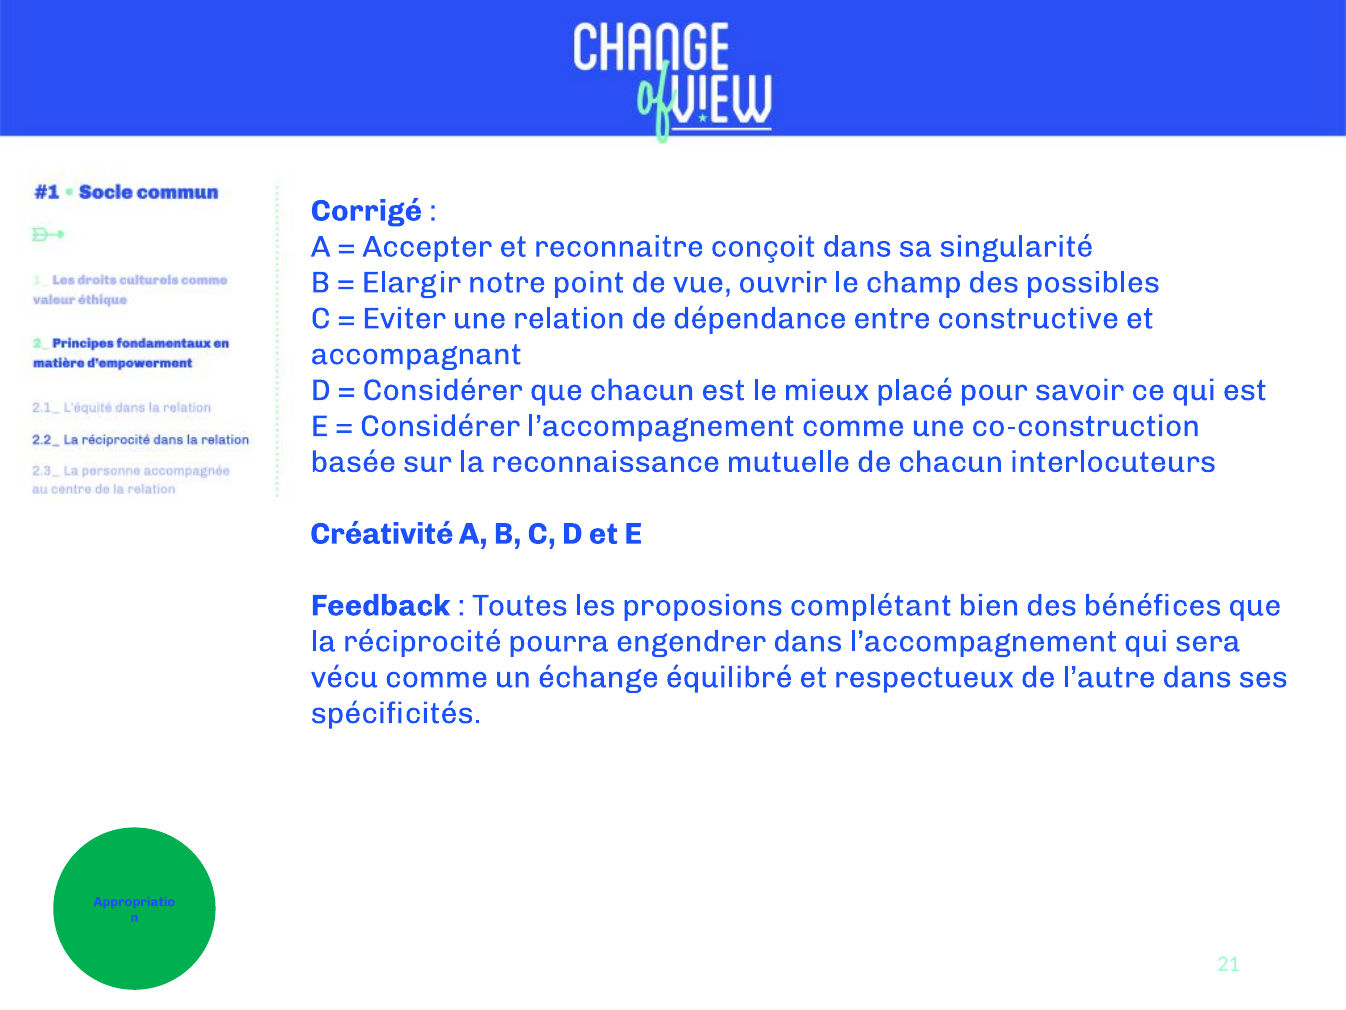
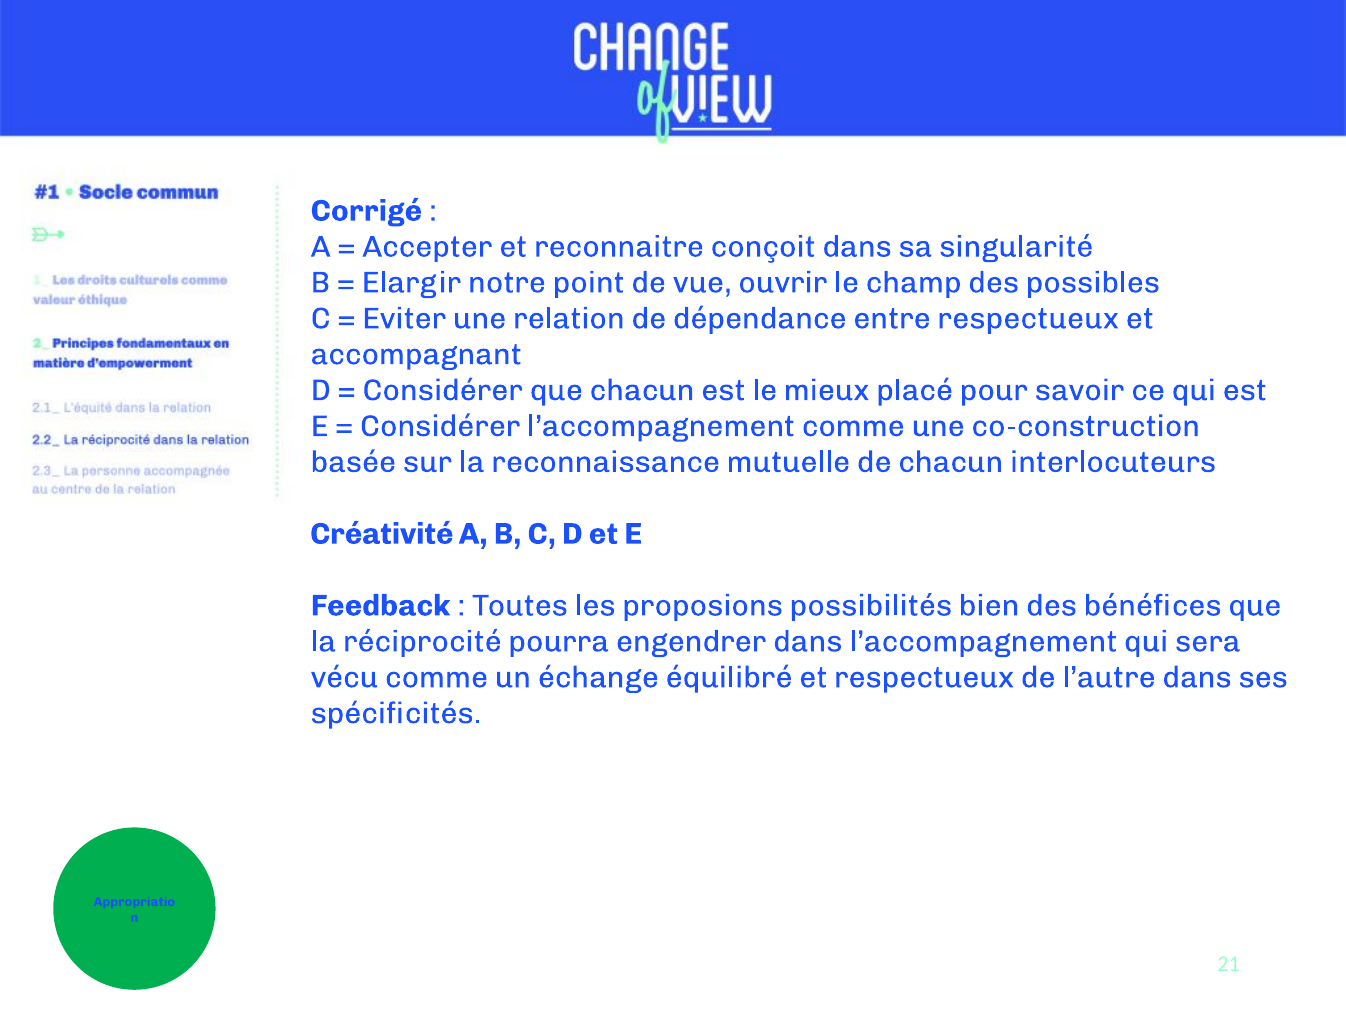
entre constructive: constructive -> respectueux
complétant: complétant -> possibilités
